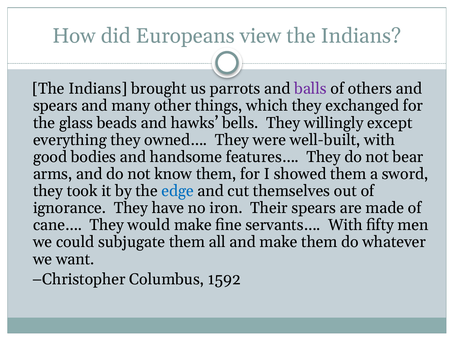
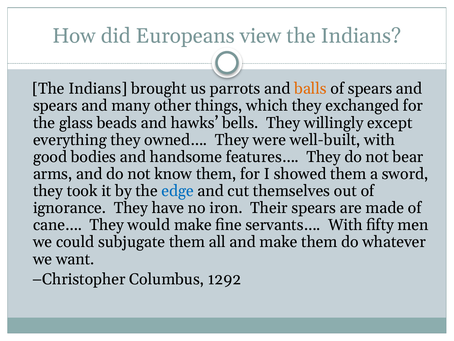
balls colour: purple -> orange
of others: others -> spears
1592: 1592 -> 1292
